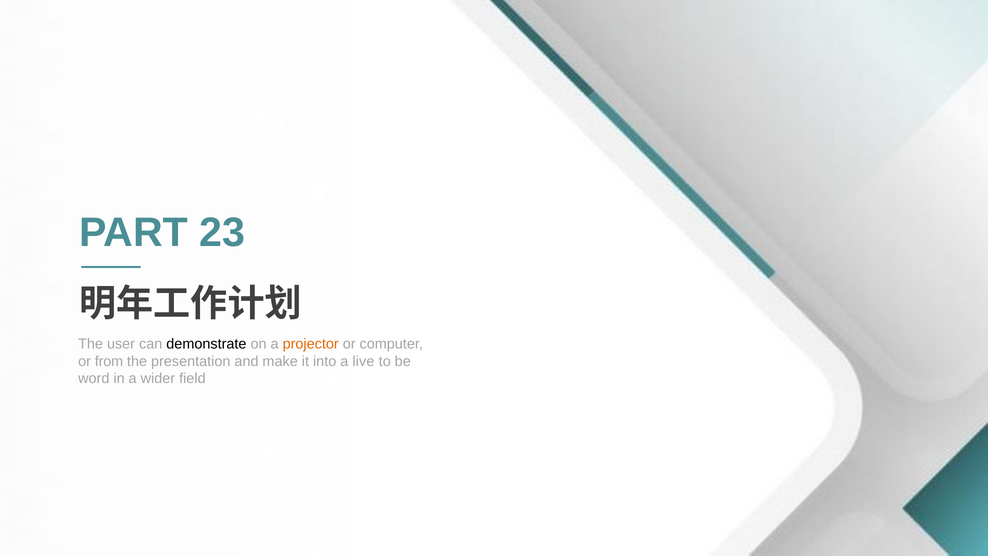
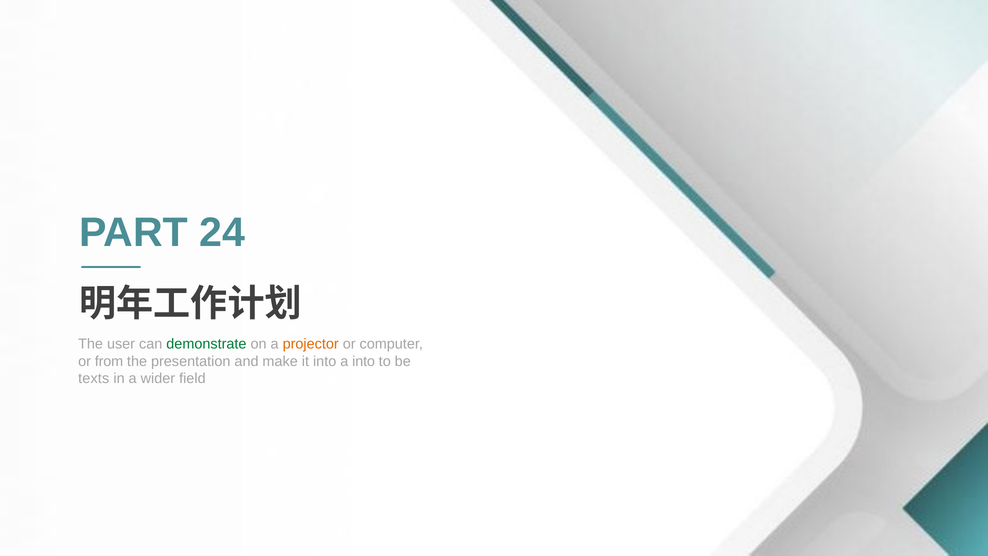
23: 23 -> 24
demonstrate colour: black -> green
a live: live -> into
word: word -> texts
